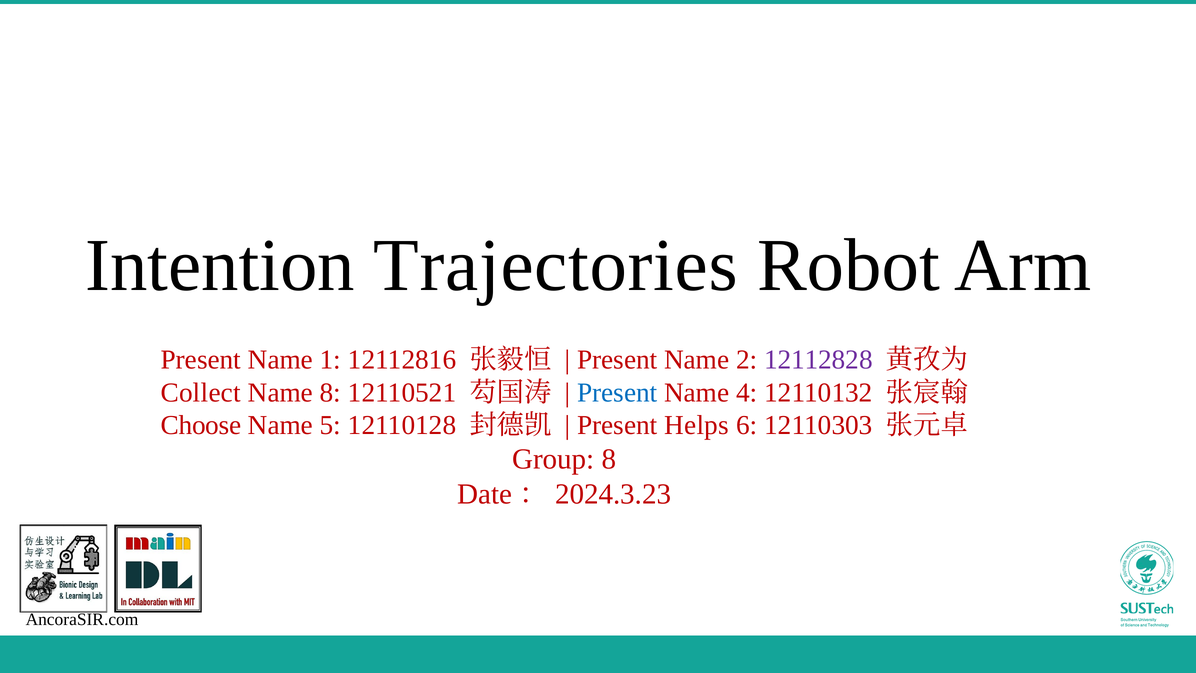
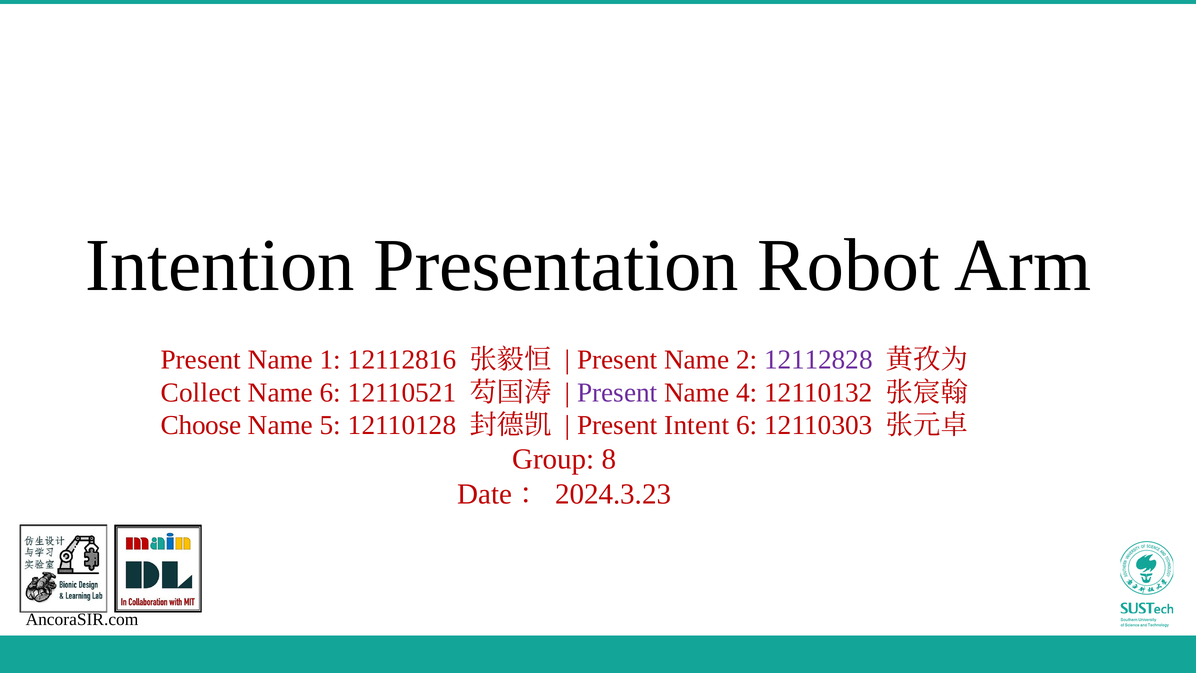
Trajectories: Trajectories -> Presentation
Name 8: 8 -> 6
Present at (617, 392) colour: blue -> purple
Helps: Helps -> Intent
